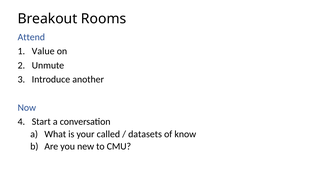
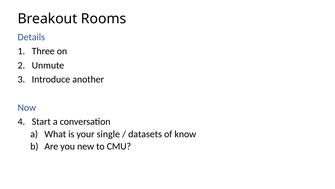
Attend: Attend -> Details
Value: Value -> Three
called: called -> single
